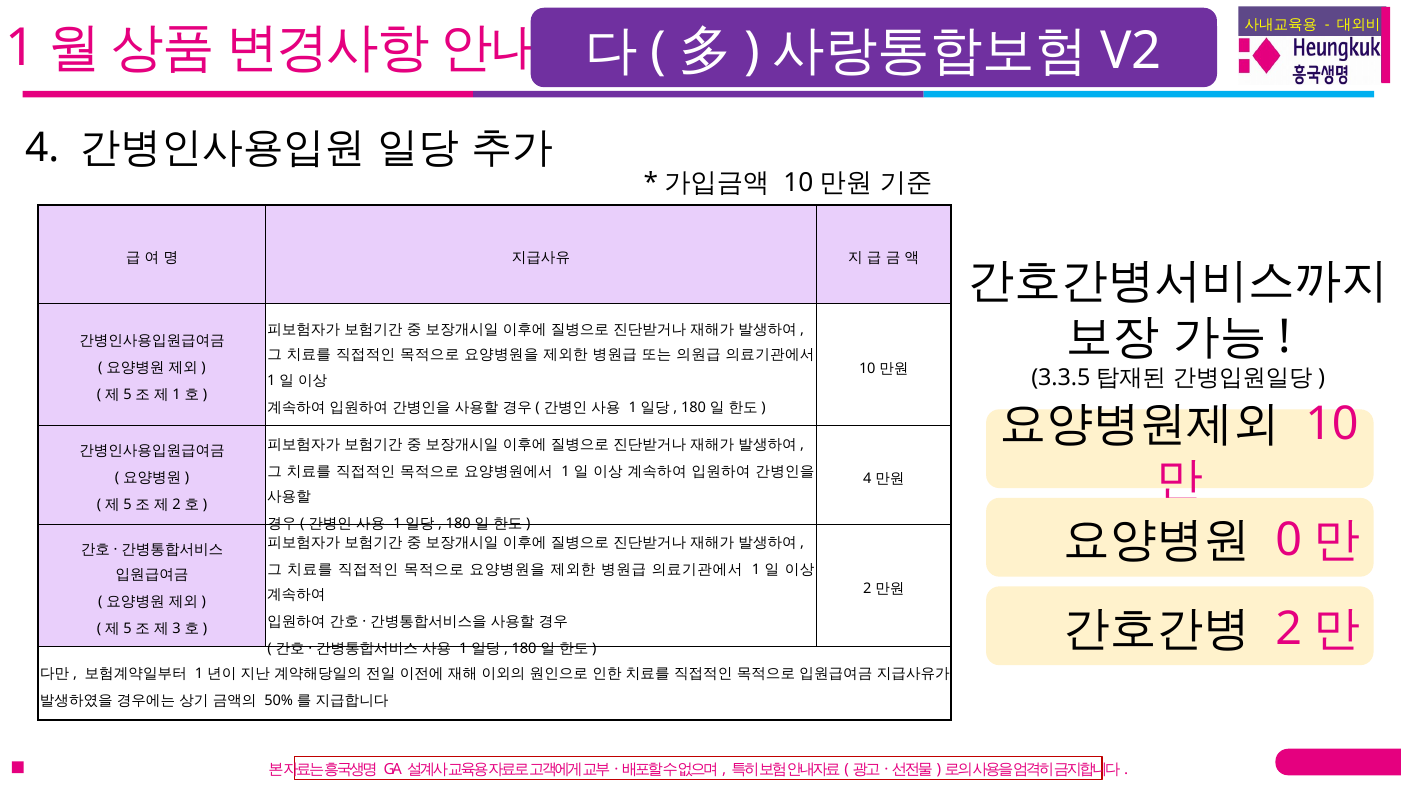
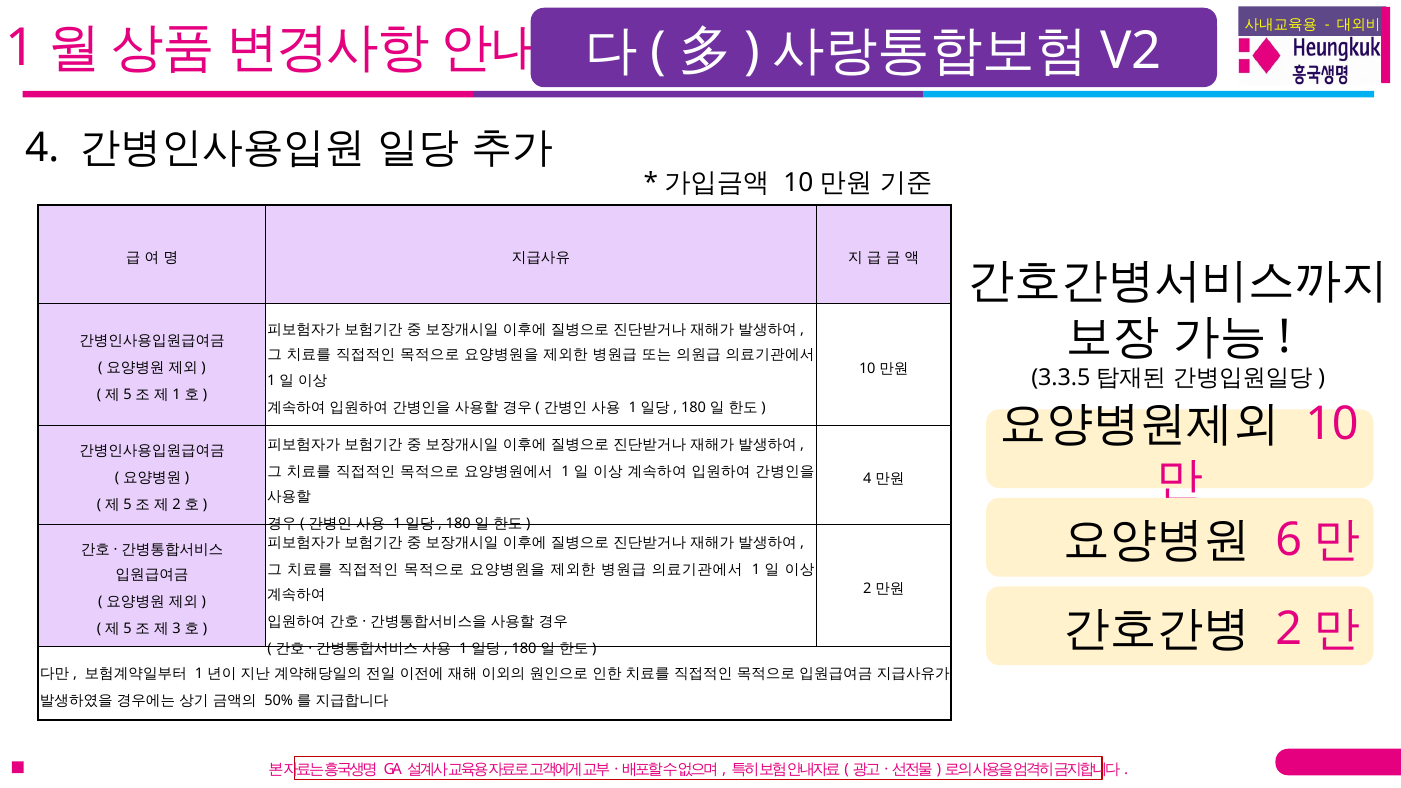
0: 0 -> 6
